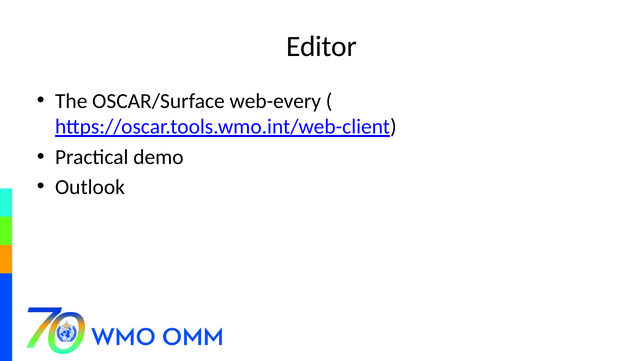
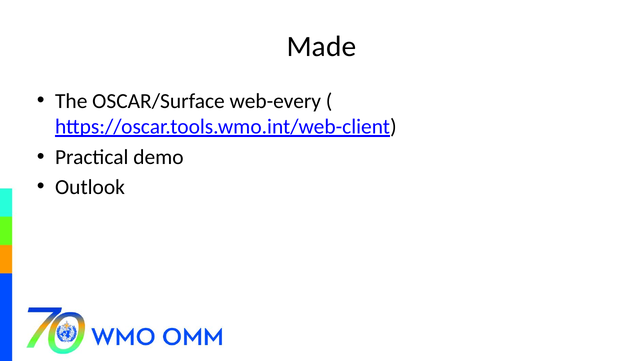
Editor: Editor -> Made
